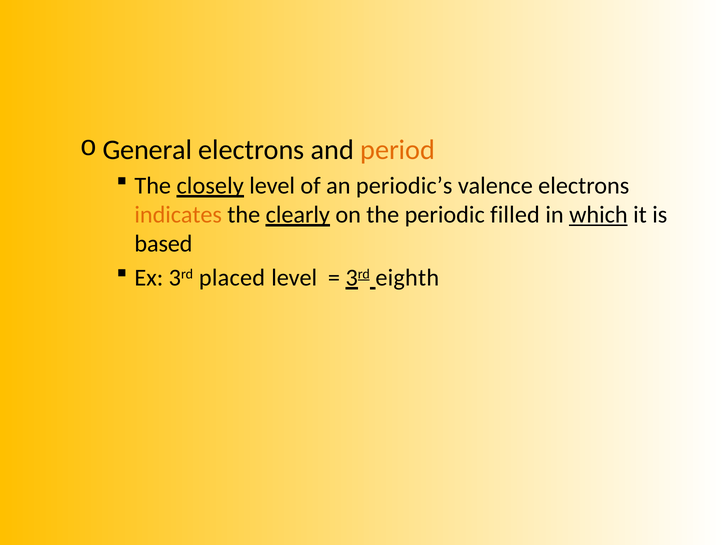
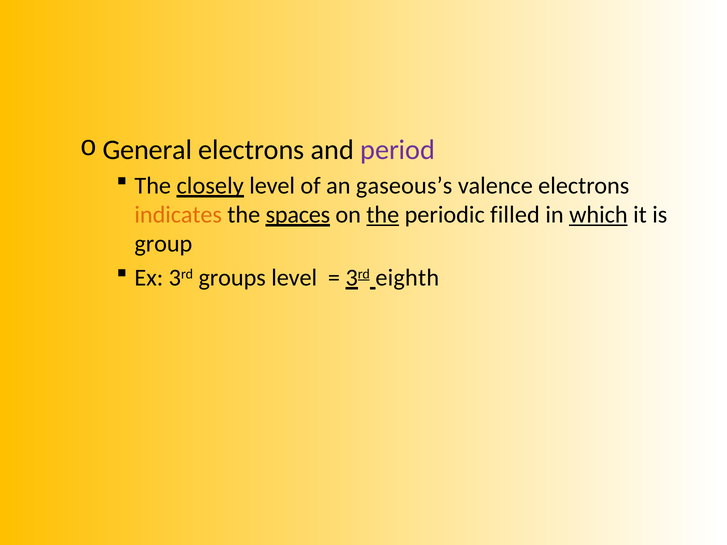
period colour: orange -> purple
periodic’s: periodic’s -> gaseous’s
clearly: clearly -> spaces
the at (383, 215) underline: none -> present
based: based -> group
placed: placed -> groups
